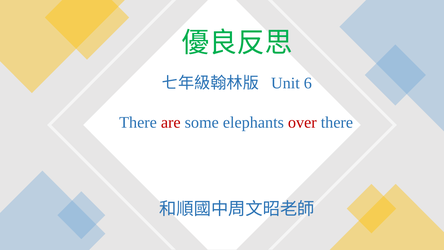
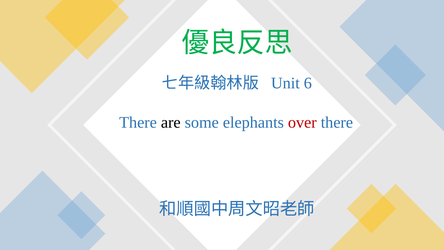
are colour: red -> black
